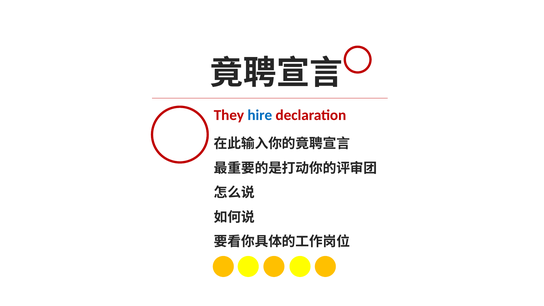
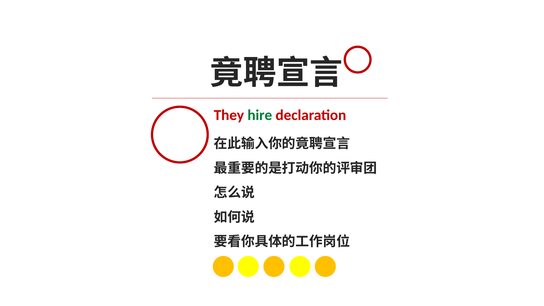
hire colour: blue -> green
